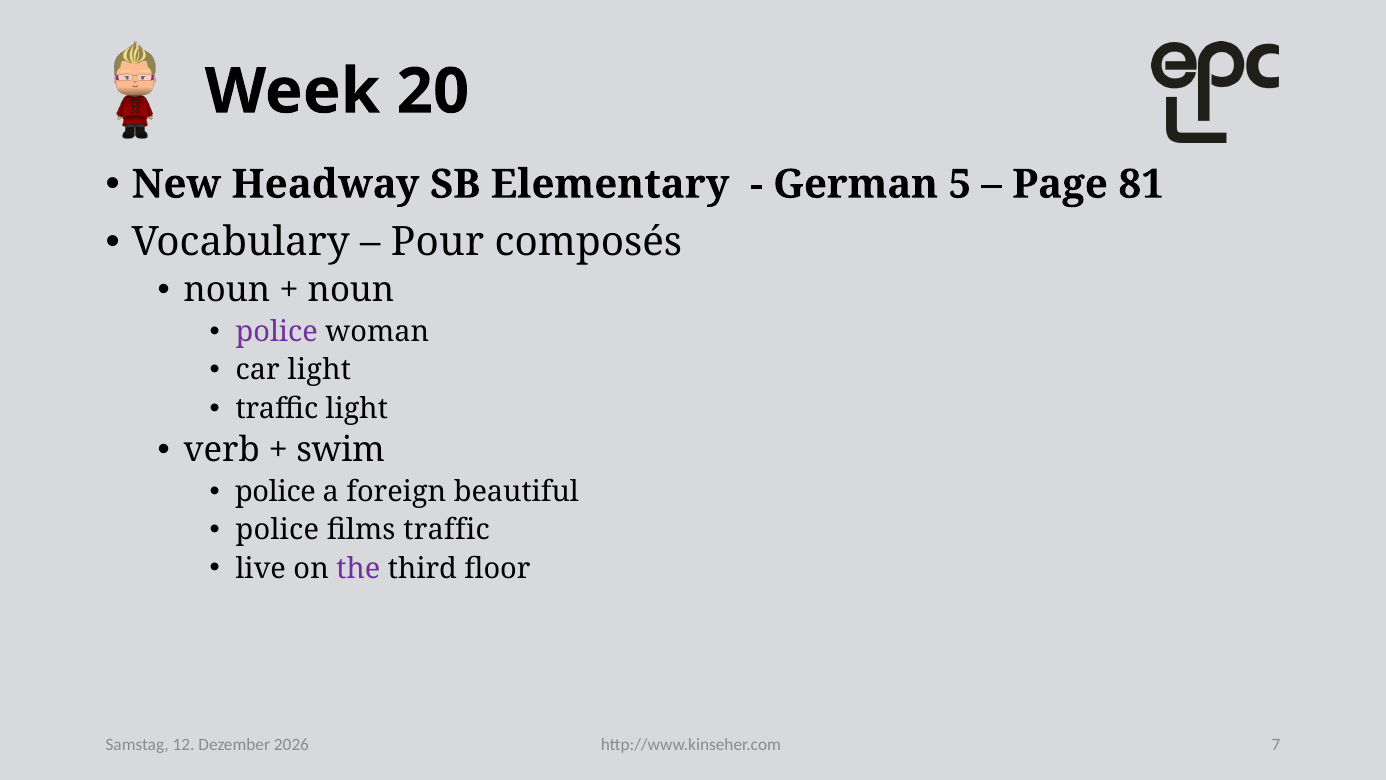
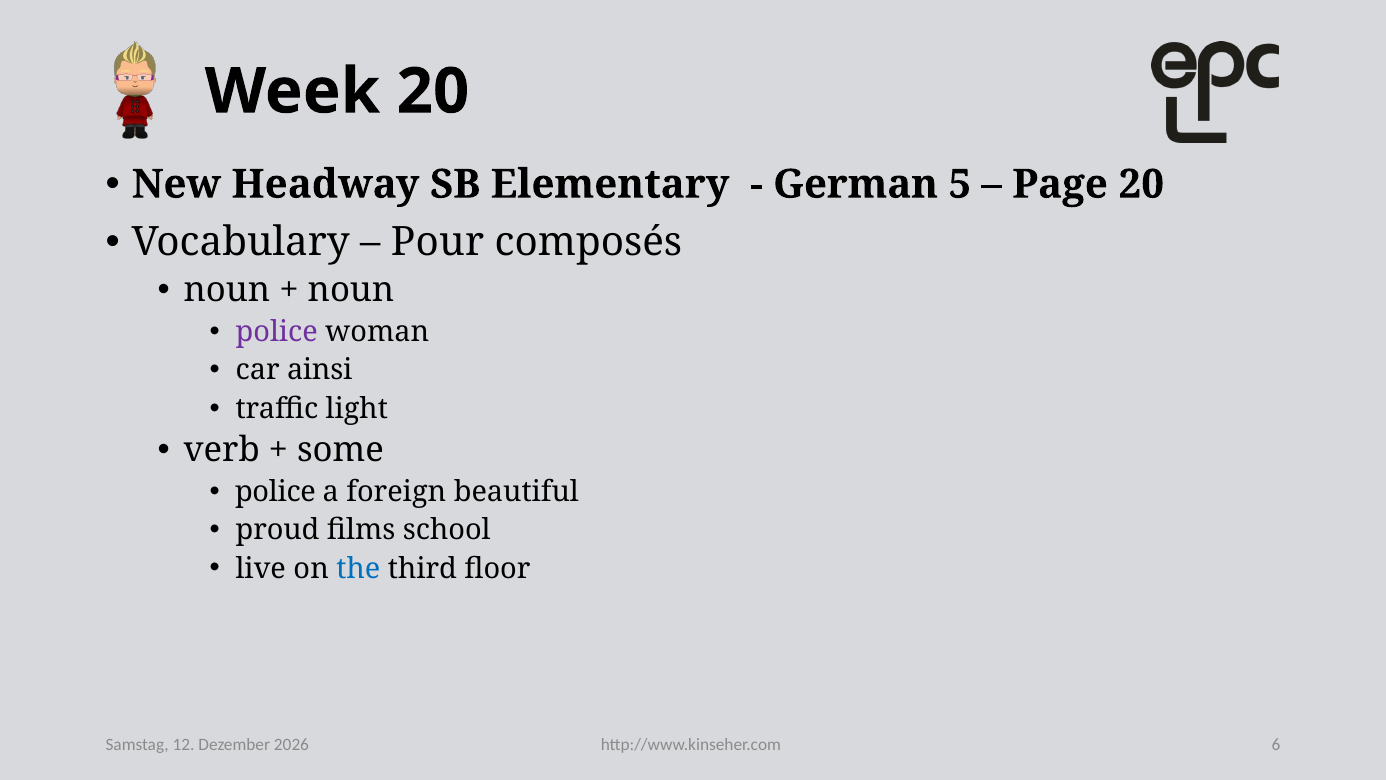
Page 81: 81 -> 20
car light: light -> ainsi
swim: swim -> some
police at (277, 530): police -> proud
films traffic: traffic -> school
the colour: purple -> blue
7: 7 -> 6
